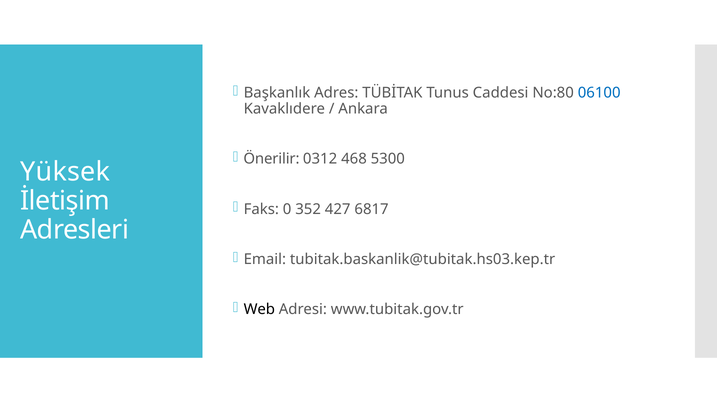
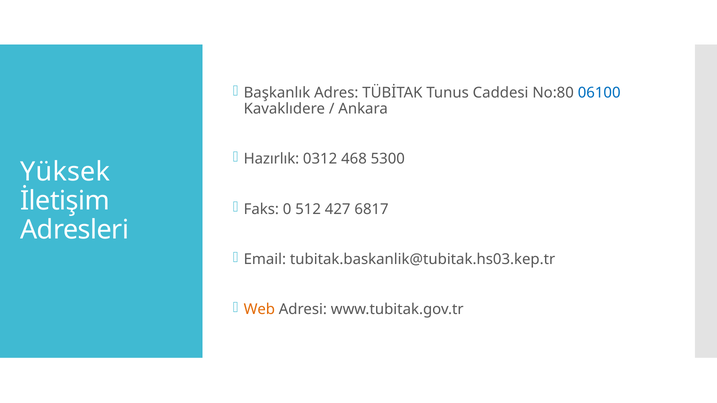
Önerilir: Önerilir -> Hazırlık
352: 352 -> 512
Web colour: black -> orange
